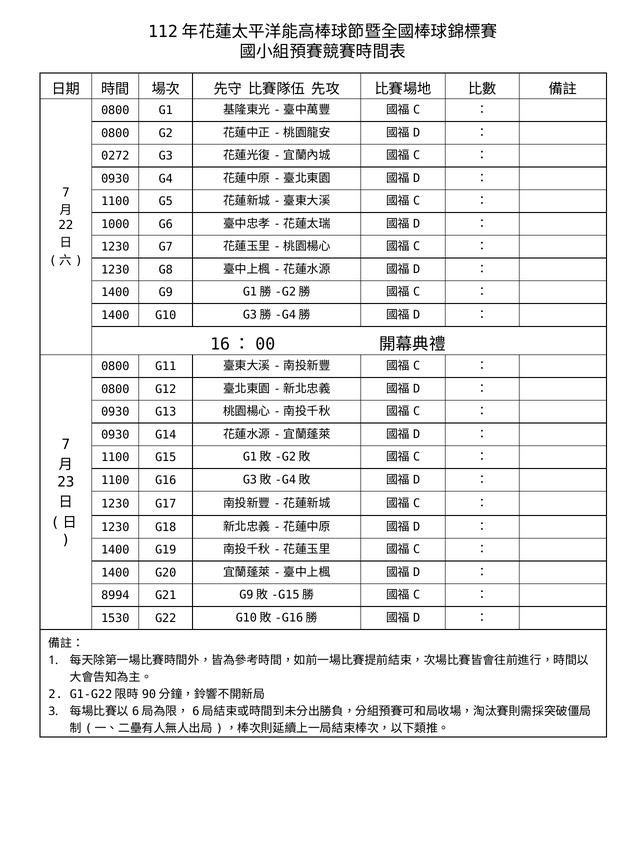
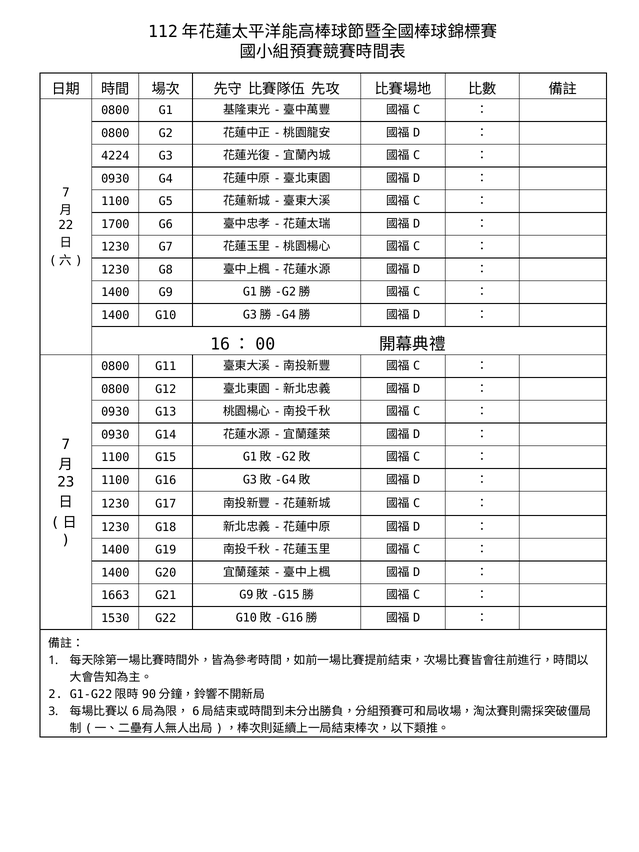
0272: 0272 -> 4224
1000: 1000 -> 1700
8994: 8994 -> 1663
